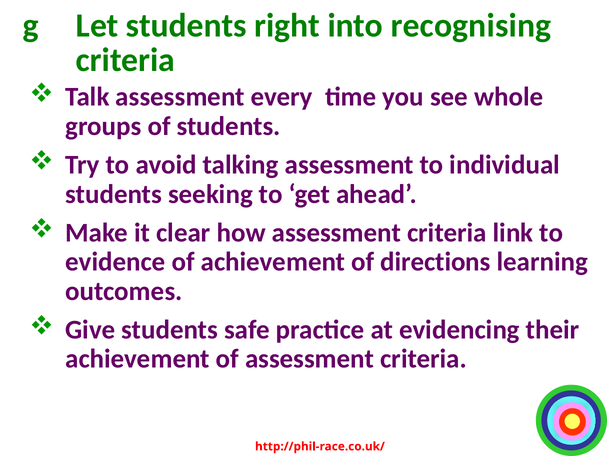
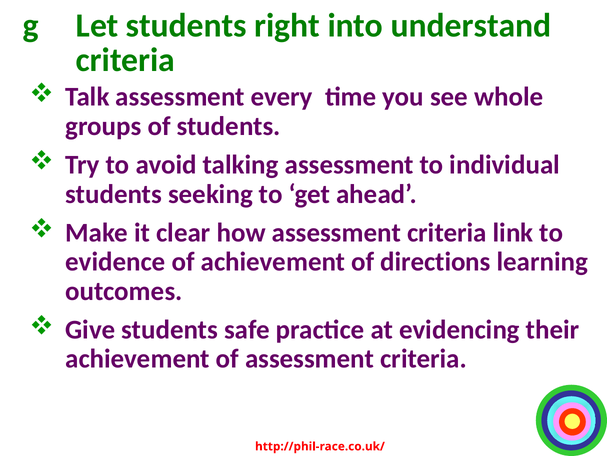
recognising: recognising -> understand
